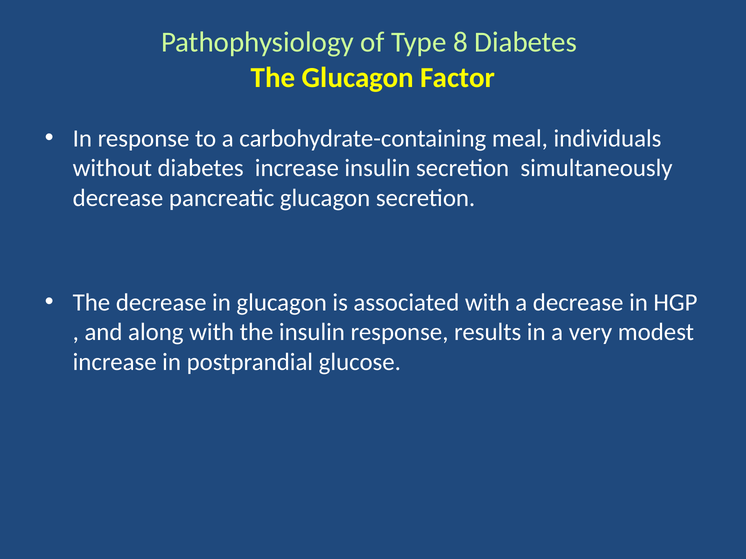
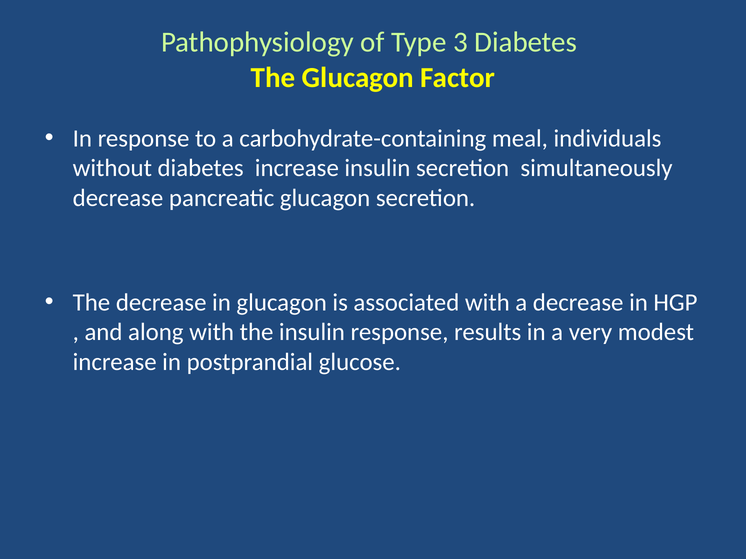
8: 8 -> 3
